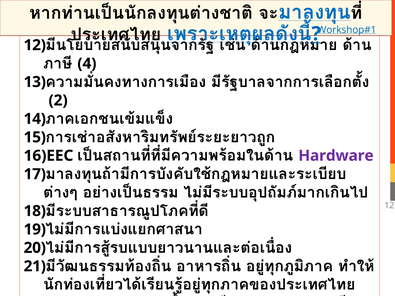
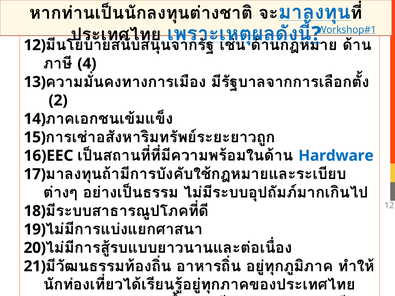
Hardware colour: purple -> blue
